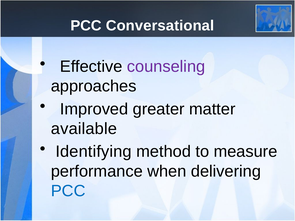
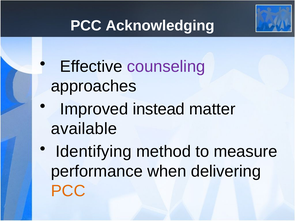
Conversational: Conversational -> Acknowledging
greater: greater -> instead
PCC at (68, 191) colour: blue -> orange
